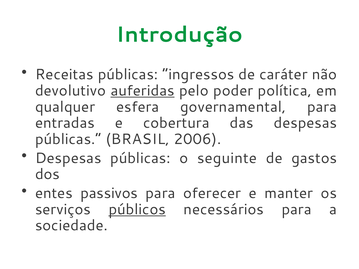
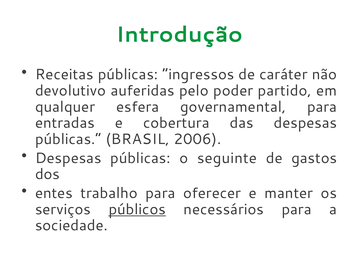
auferidas underline: present -> none
política: política -> partido
passivos: passivos -> trabalho
